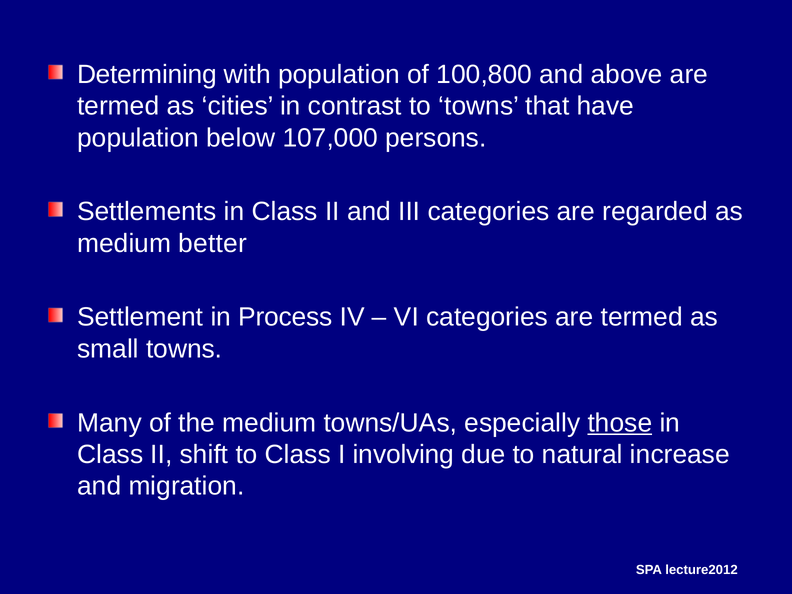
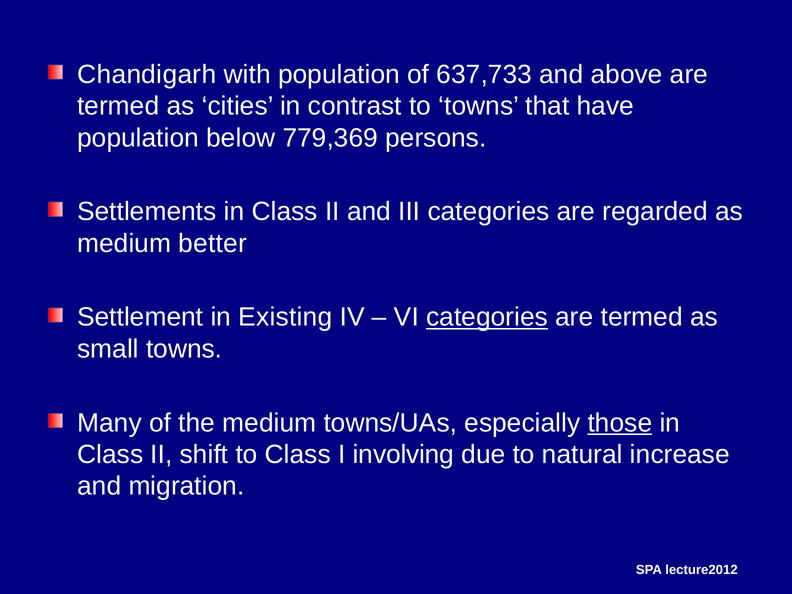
Determining: Determining -> Chandigarh
100,800: 100,800 -> 637,733
107,000: 107,000 -> 779,369
Process: Process -> Existing
categories at (487, 317) underline: none -> present
